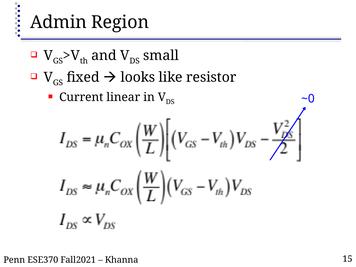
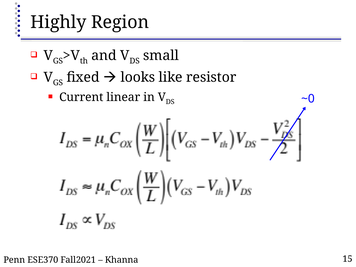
Admin: Admin -> Highly
